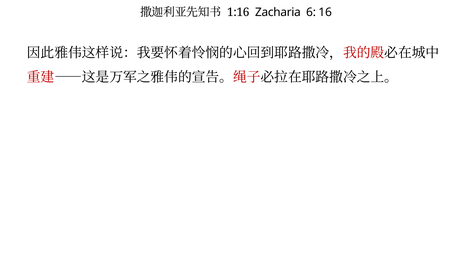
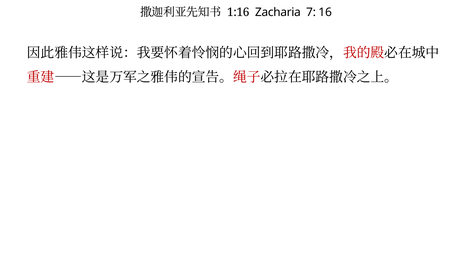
6: 6 -> 7
